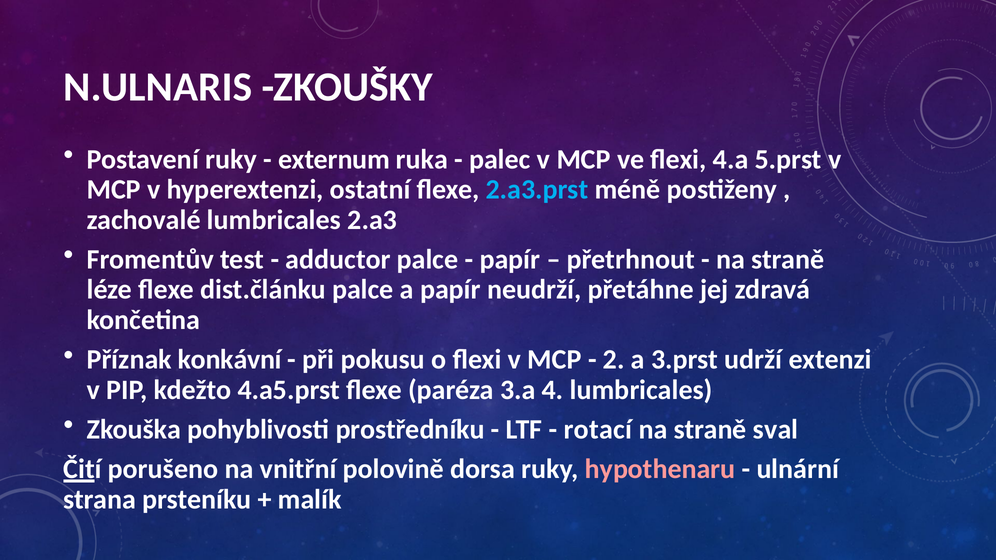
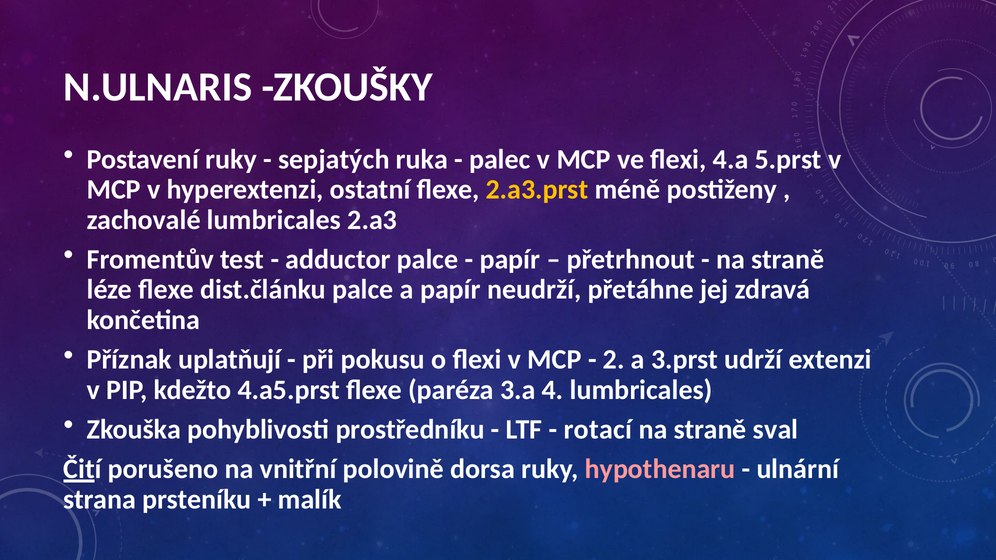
externum: externum -> sepjatých
2.a3.prst colour: light blue -> yellow
konkávní: konkávní -> uplatňují
